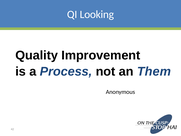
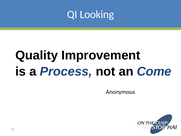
Them: Them -> Come
